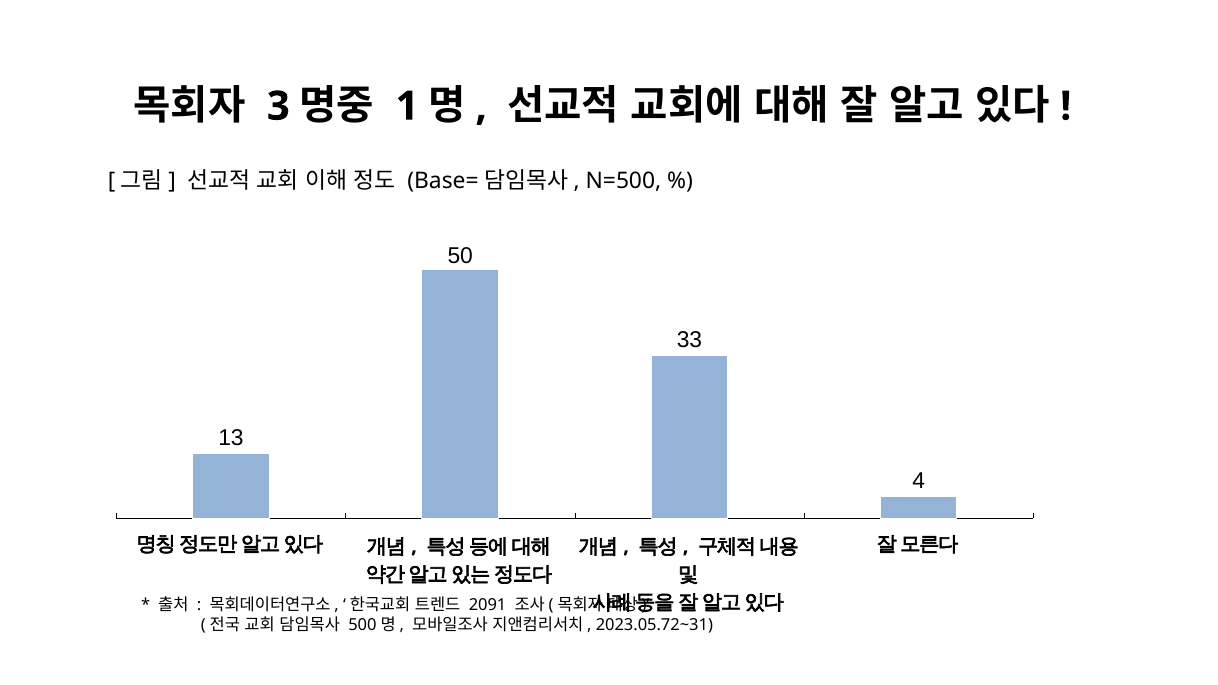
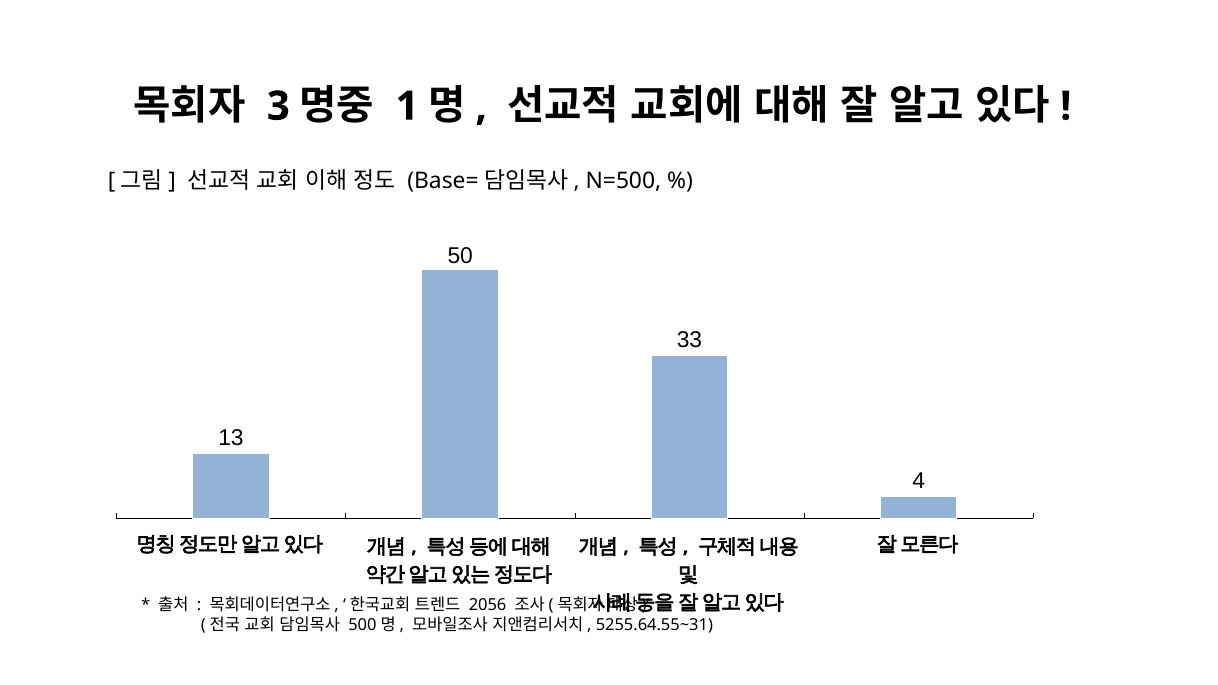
2091: 2091 -> 2056
2023.05.72~31: 2023.05.72~31 -> 5255.64.55~31
